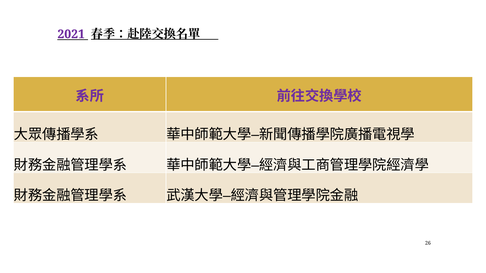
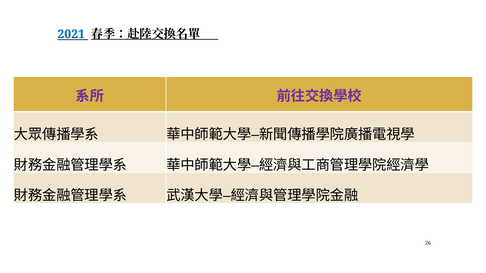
2021 colour: purple -> blue
